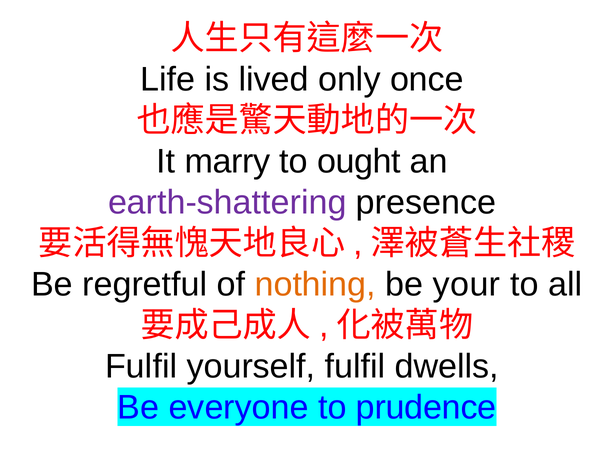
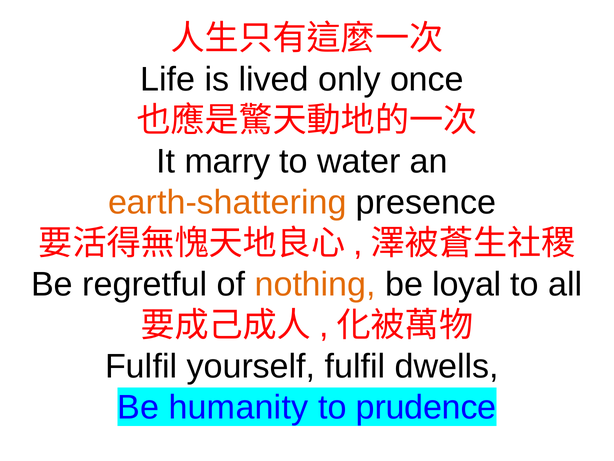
ought: ought -> water
earth-shattering colour: purple -> orange
your: your -> loyal
everyone: everyone -> humanity
